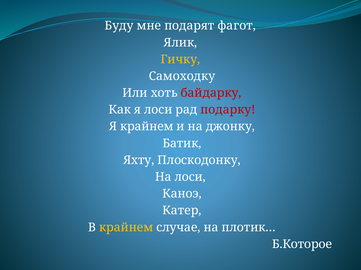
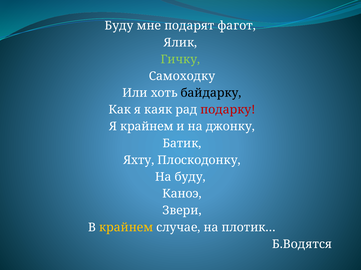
Гичку colour: yellow -> light green
байдарку colour: red -> black
я лоси: лоси -> каяк
На лоси: лоси -> буду
Катер: Катер -> Звери
Б.Которое: Б.Которое -> Б.Водятся
